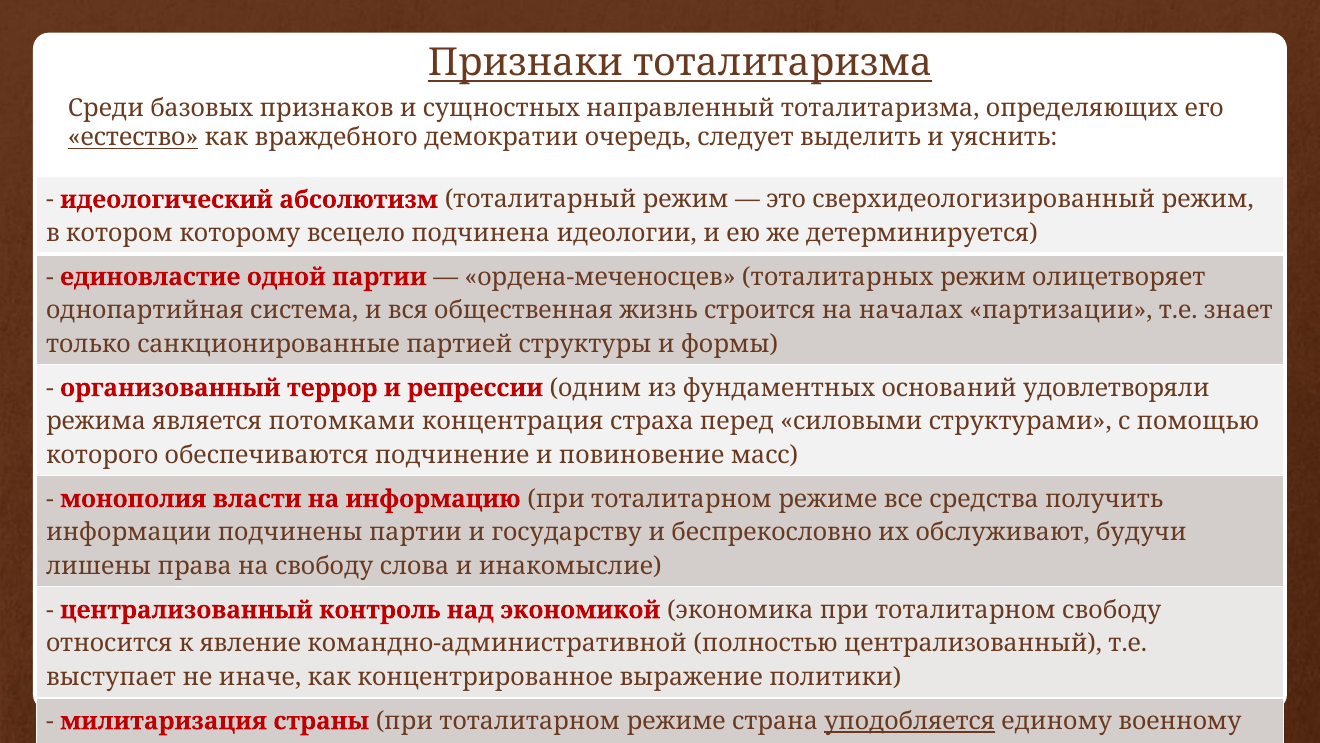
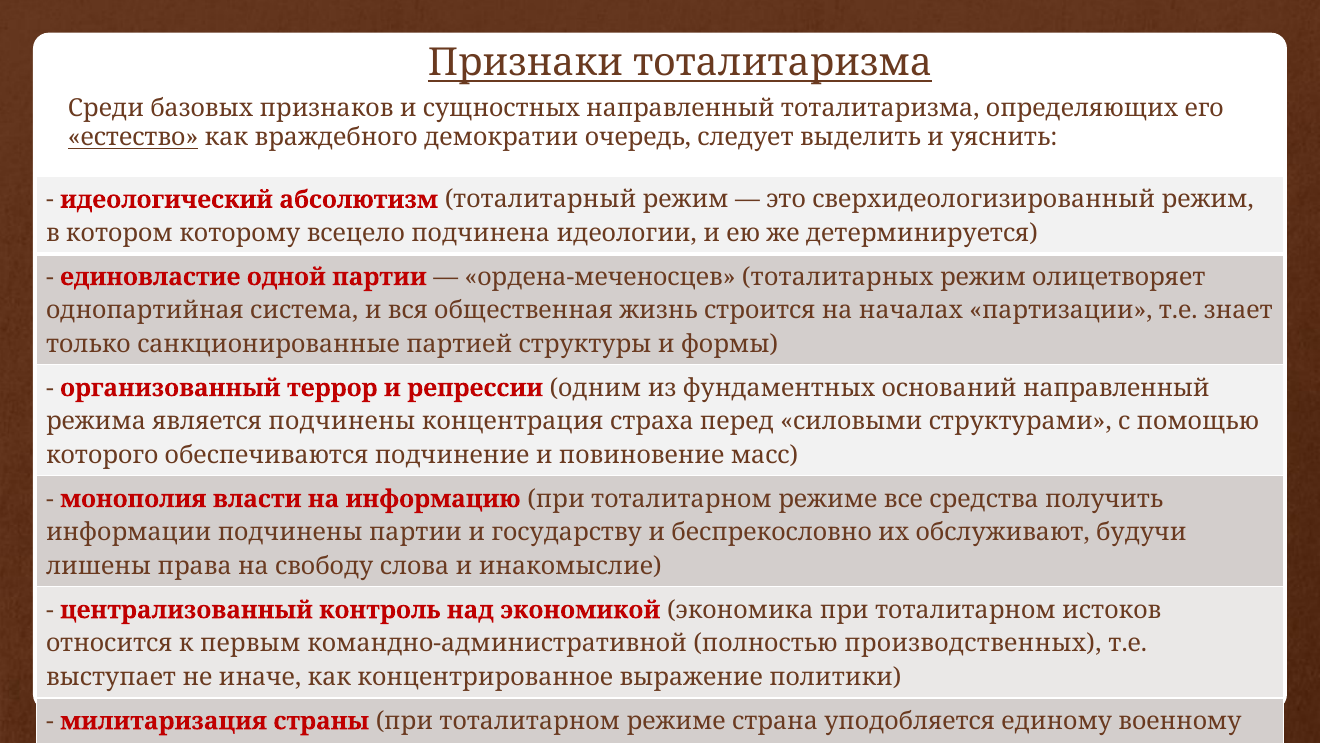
оснований удовлетворяли: удовлетворяли -> направленный
является потомками: потомками -> подчинены
тоталитарном свободу: свободу -> истоков
явление: явление -> первым
полностью централизованный: централизованный -> производственных
уподобляется underline: present -> none
